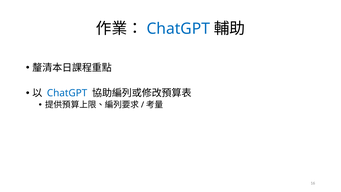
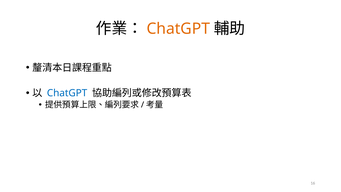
ChatGPT at (178, 29) colour: blue -> orange
